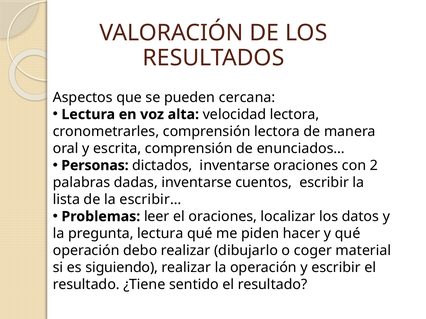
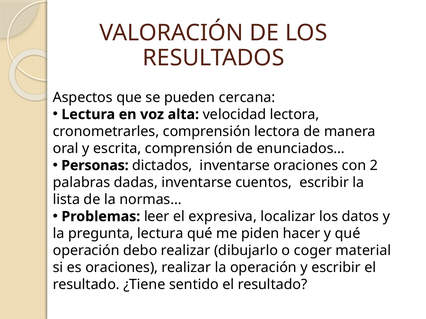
escribir…: escribir… -> normas…
el oraciones: oraciones -> expresiva
es siguiendo: siguiendo -> oraciones
